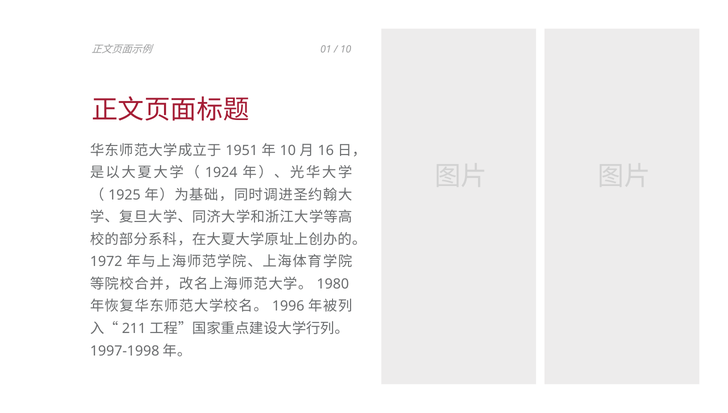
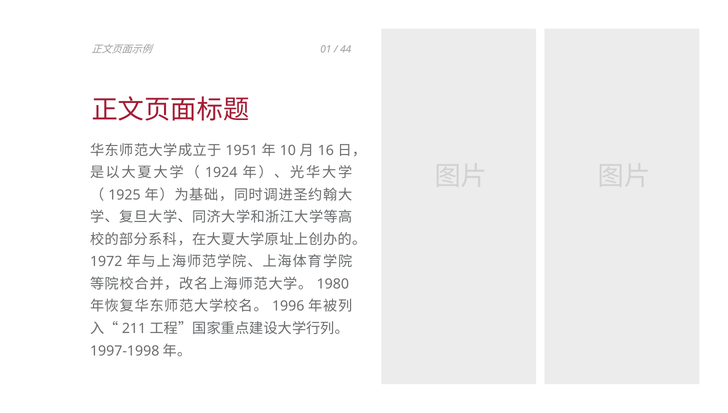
10 at (346, 49): 10 -> 44
